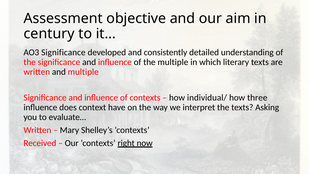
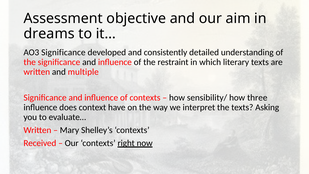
century: century -> dreams
the multiple: multiple -> restraint
individual/: individual/ -> sensibility/
